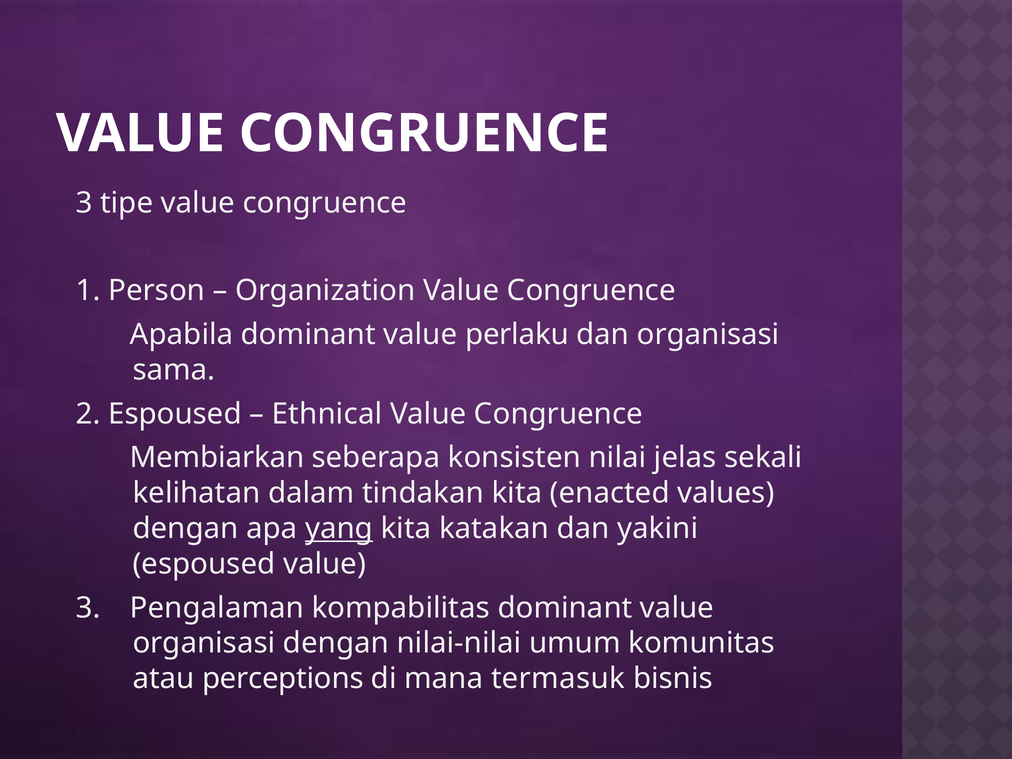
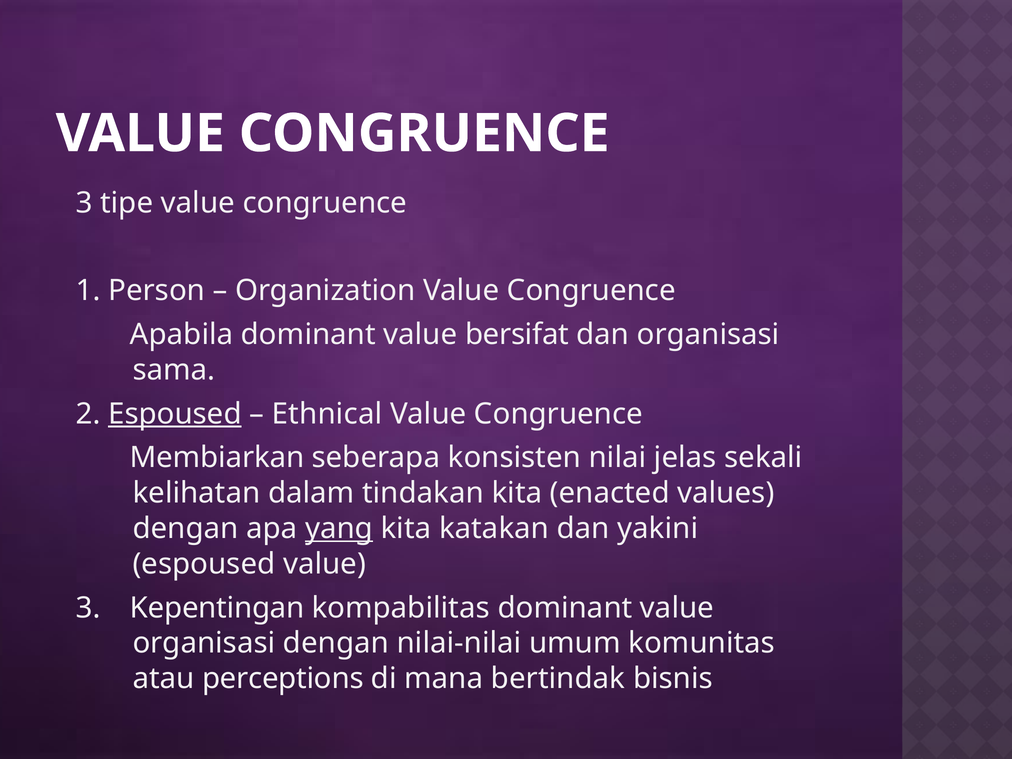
perlaku: perlaku -> bersifat
Espoused at (175, 414) underline: none -> present
Pengalaman: Pengalaman -> Kepentingan
termasuk: termasuk -> bertindak
